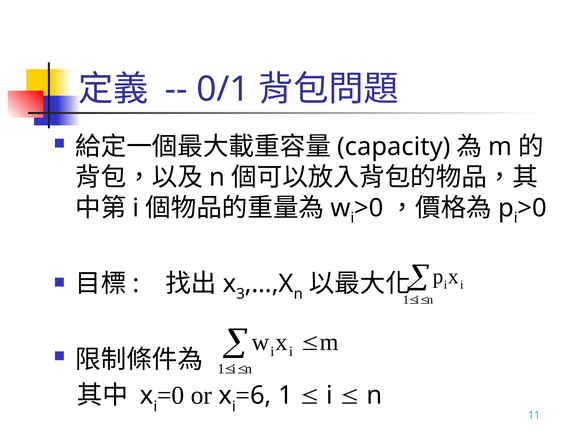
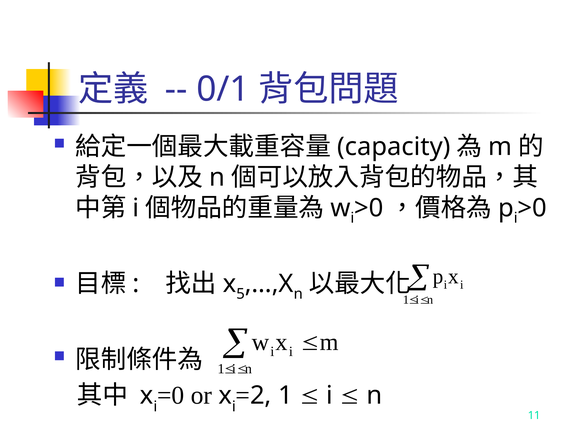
3: 3 -> 5
6: 6 -> 2
